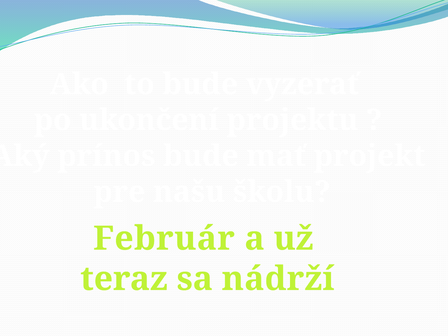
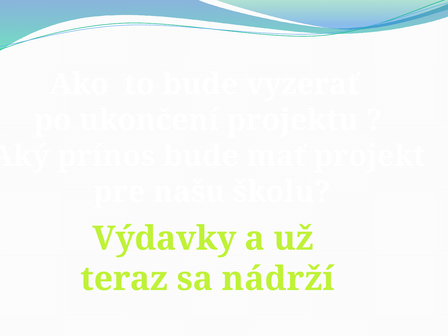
Február: Február -> Výdavky
